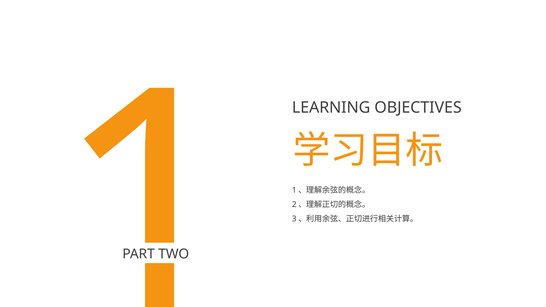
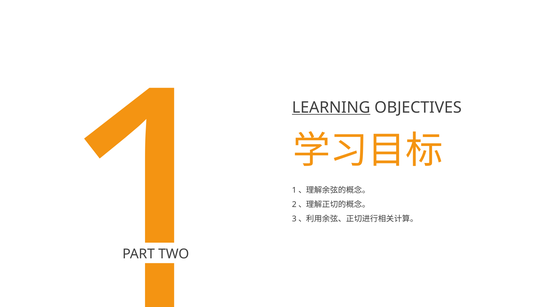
LEARNING underline: none -> present
